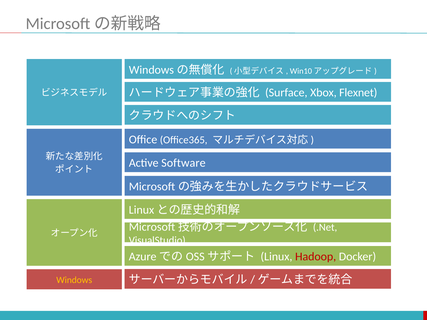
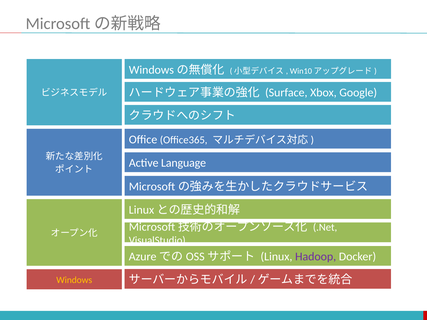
Flexnet: Flexnet -> Google
Software: Software -> Language
Hadoop colour: red -> purple
